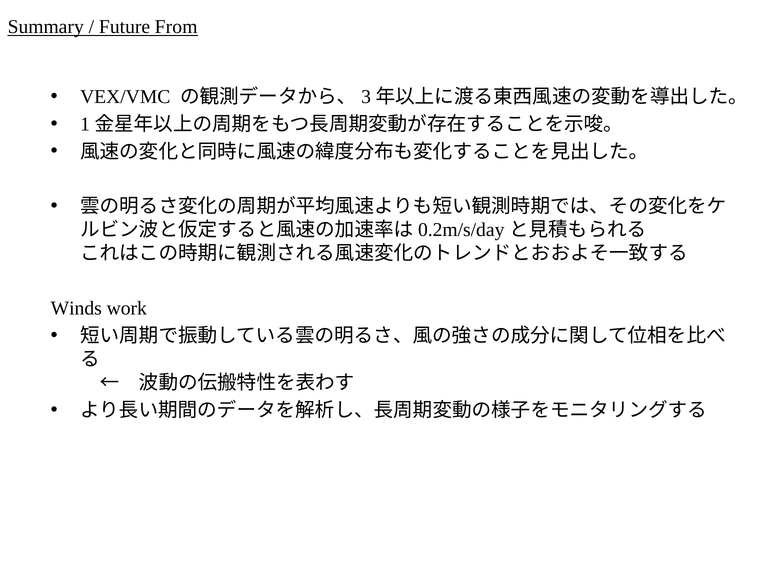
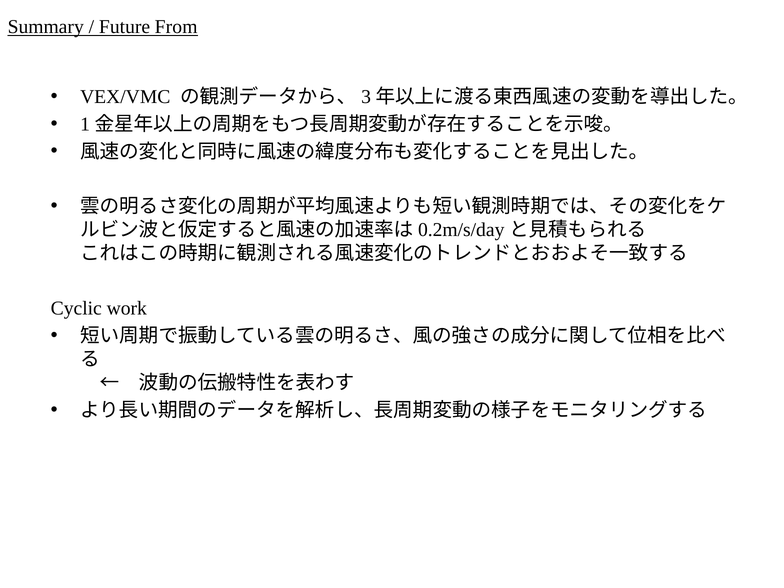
Winds: Winds -> Cyclic
